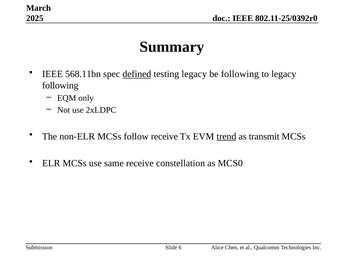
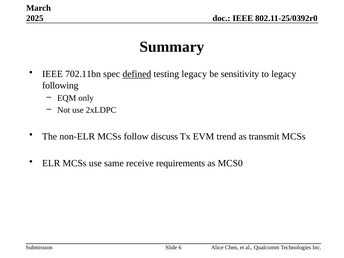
568.11bn: 568.11bn -> 702.11bn
be following: following -> sensitivity
follow receive: receive -> discuss
trend underline: present -> none
constellation: constellation -> requirements
